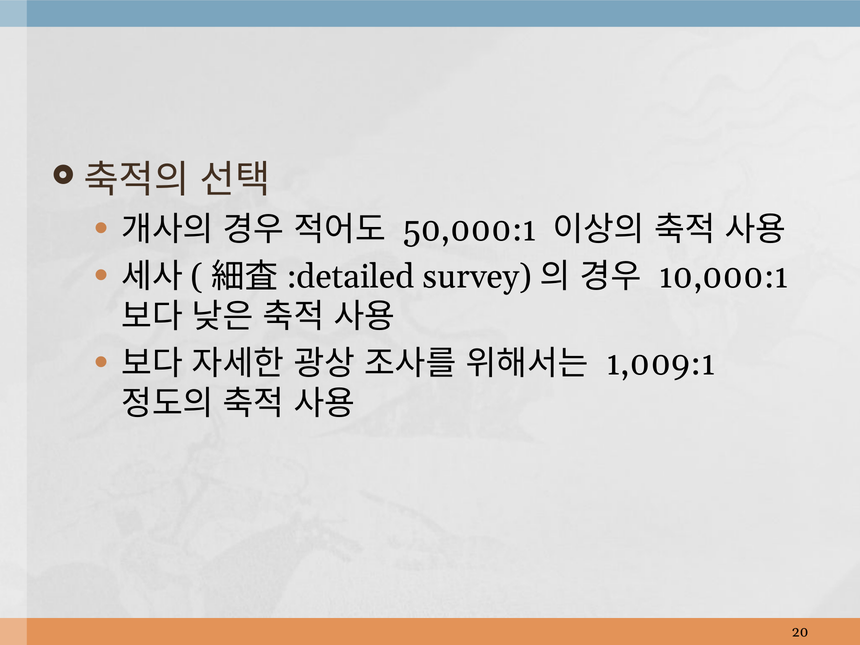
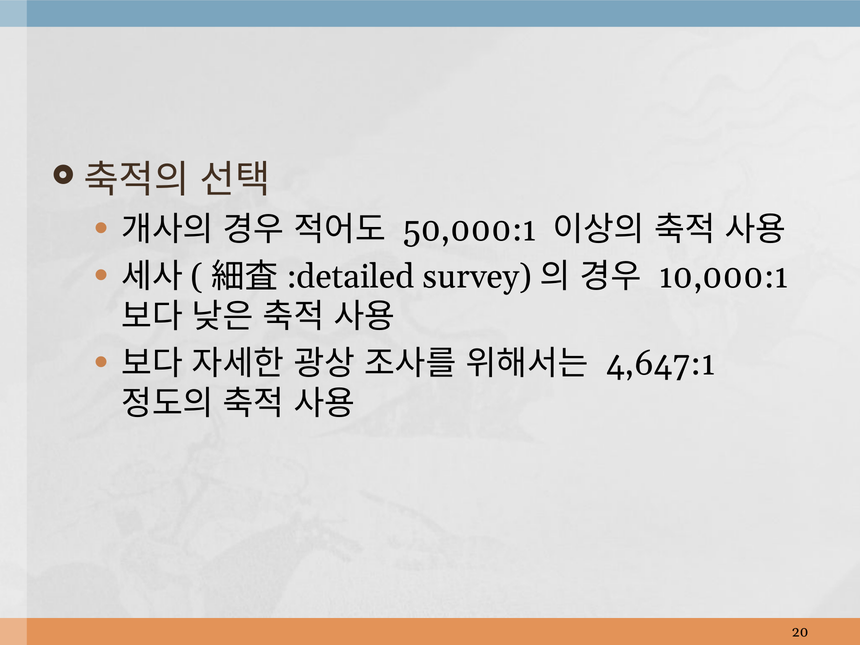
1,009:1: 1,009:1 -> 4,647:1
